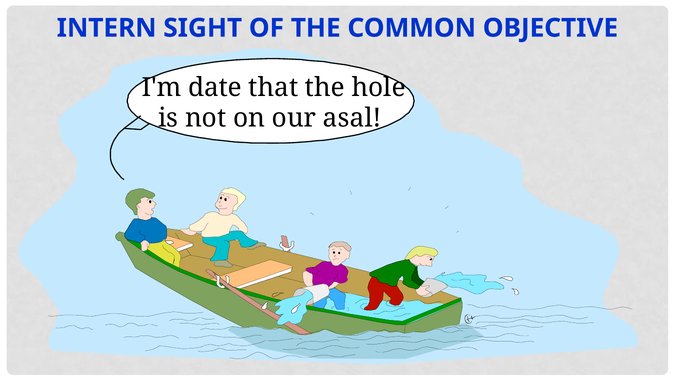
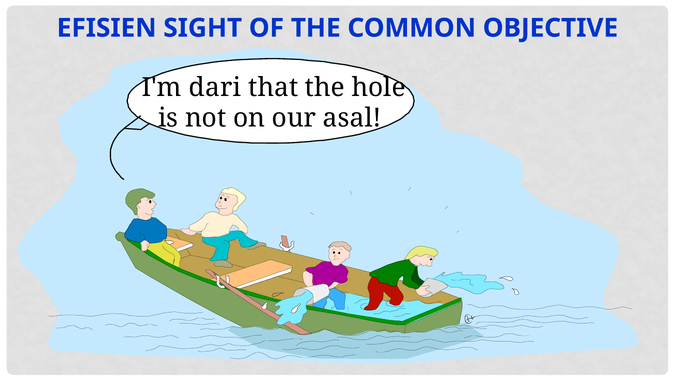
INTERN: INTERN -> EFISIEN
date: date -> dari
